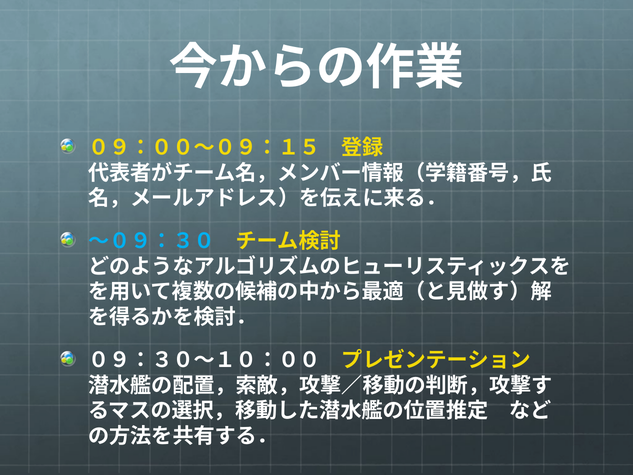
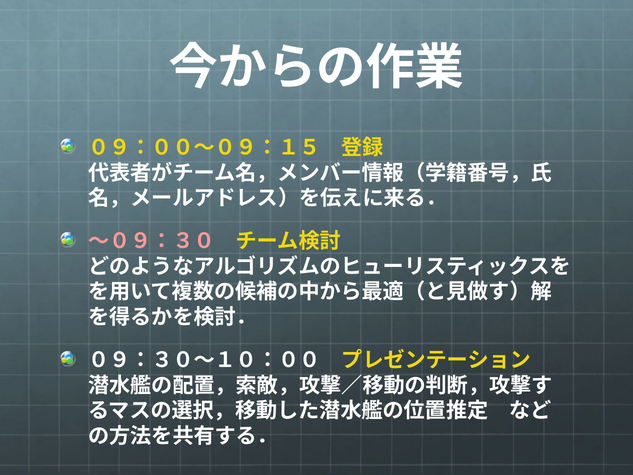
〜０９：３０ colour: light blue -> pink
